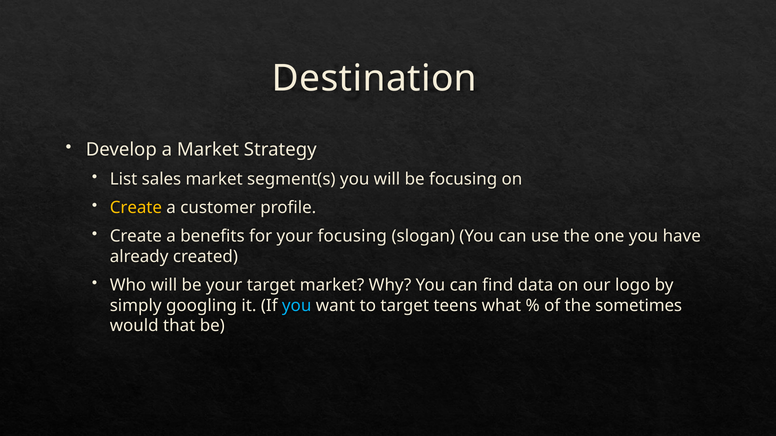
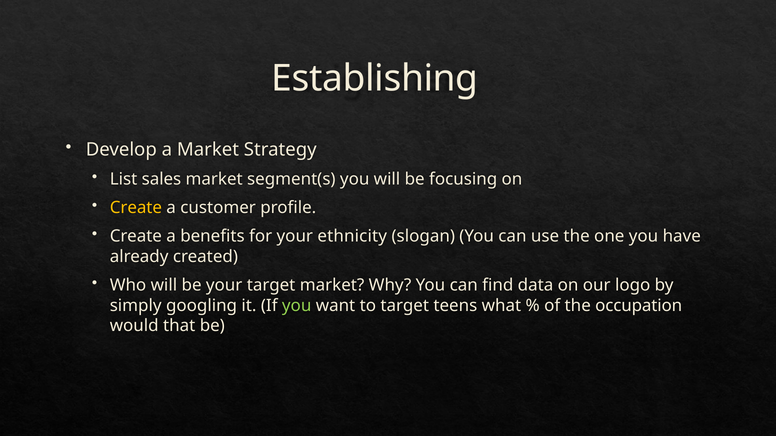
Destination: Destination -> Establishing
your focusing: focusing -> ethnicity
you at (297, 306) colour: light blue -> light green
sometimes: sometimes -> occupation
